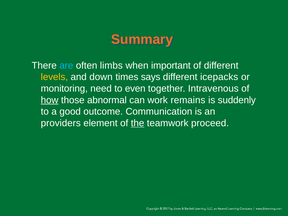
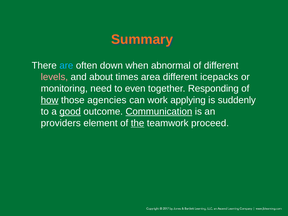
limbs: limbs -> down
important: important -> abnormal
levels colour: yellow -> pink
down: down -> about
says: says -> area
Intravenous: Intravenous -> Responding
abnormal: abnormal -> agencies
remains: remains -> applying
good underline: none -> present
Communication underline: none -> present
